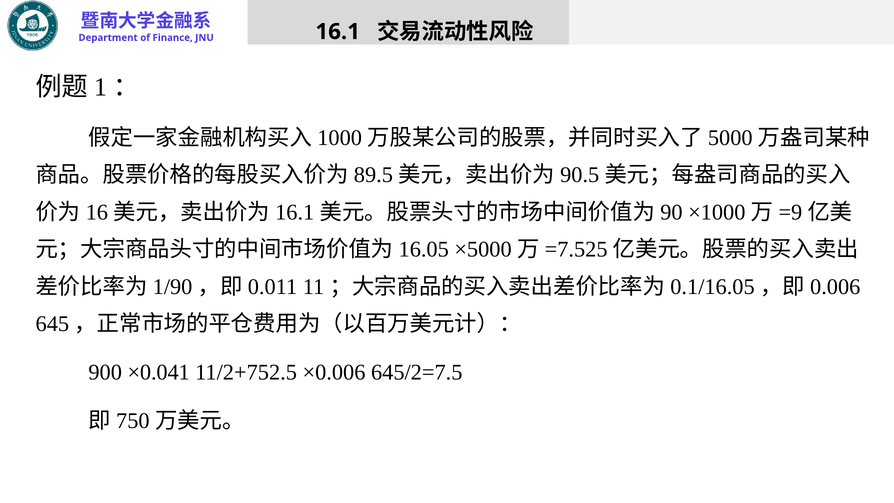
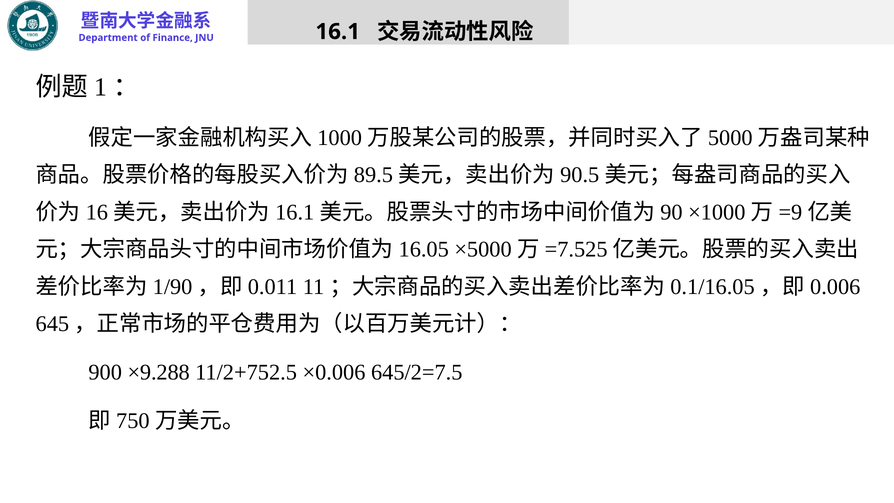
×0.041: ×0.041 -> ×9.288
